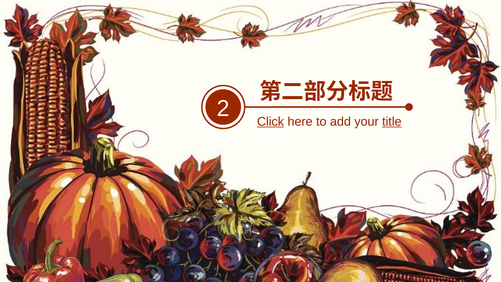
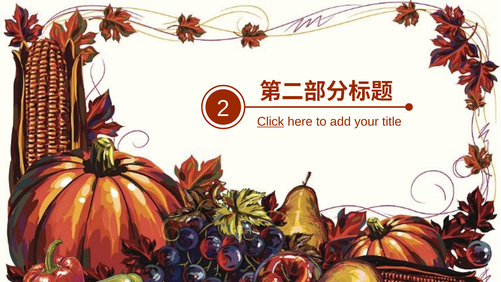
title underline: present -> none
